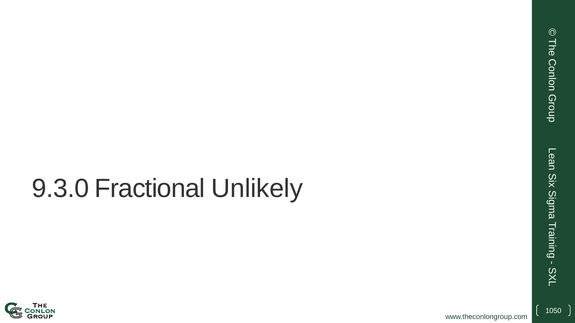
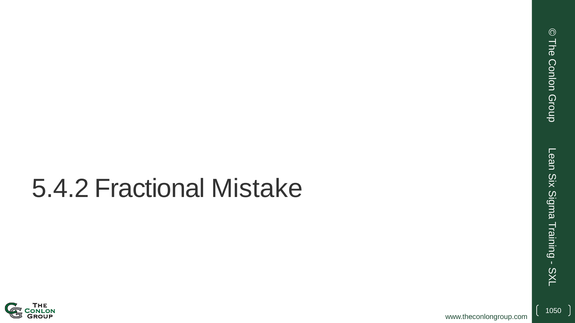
9.3.0: 9.3.0 -> 5.4.2
Unlikely: Unlikely -> Mistake
